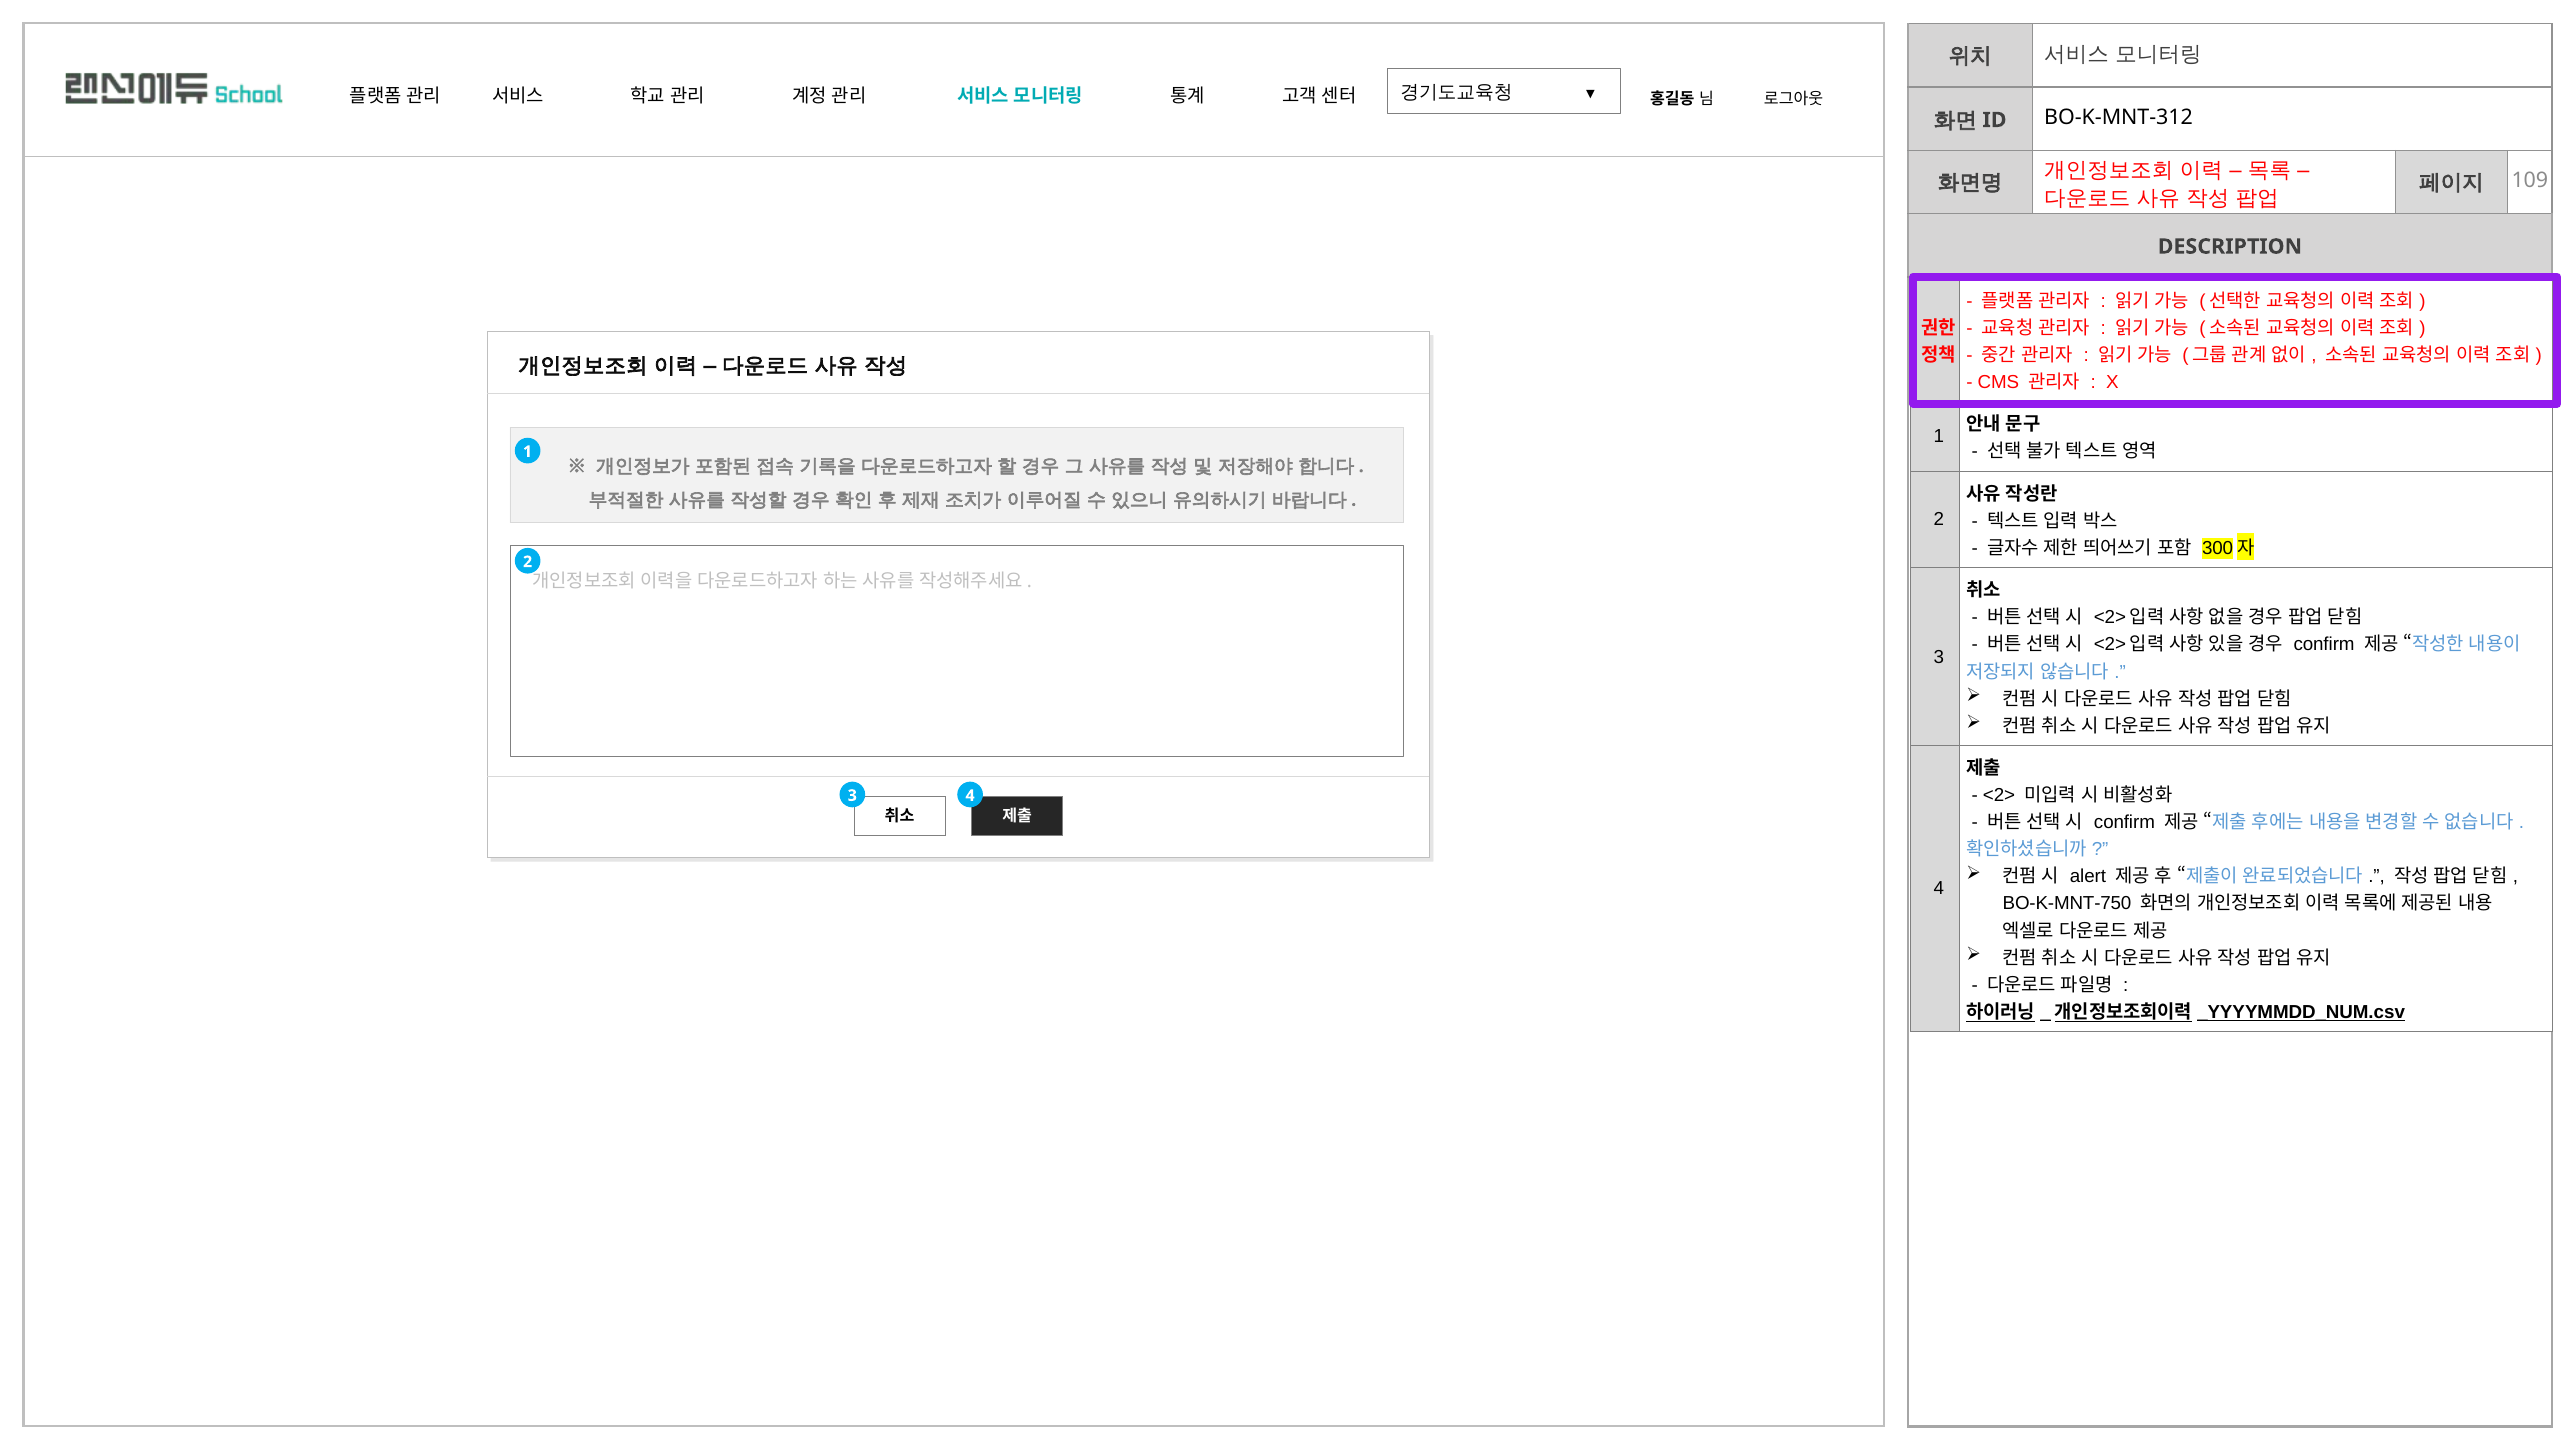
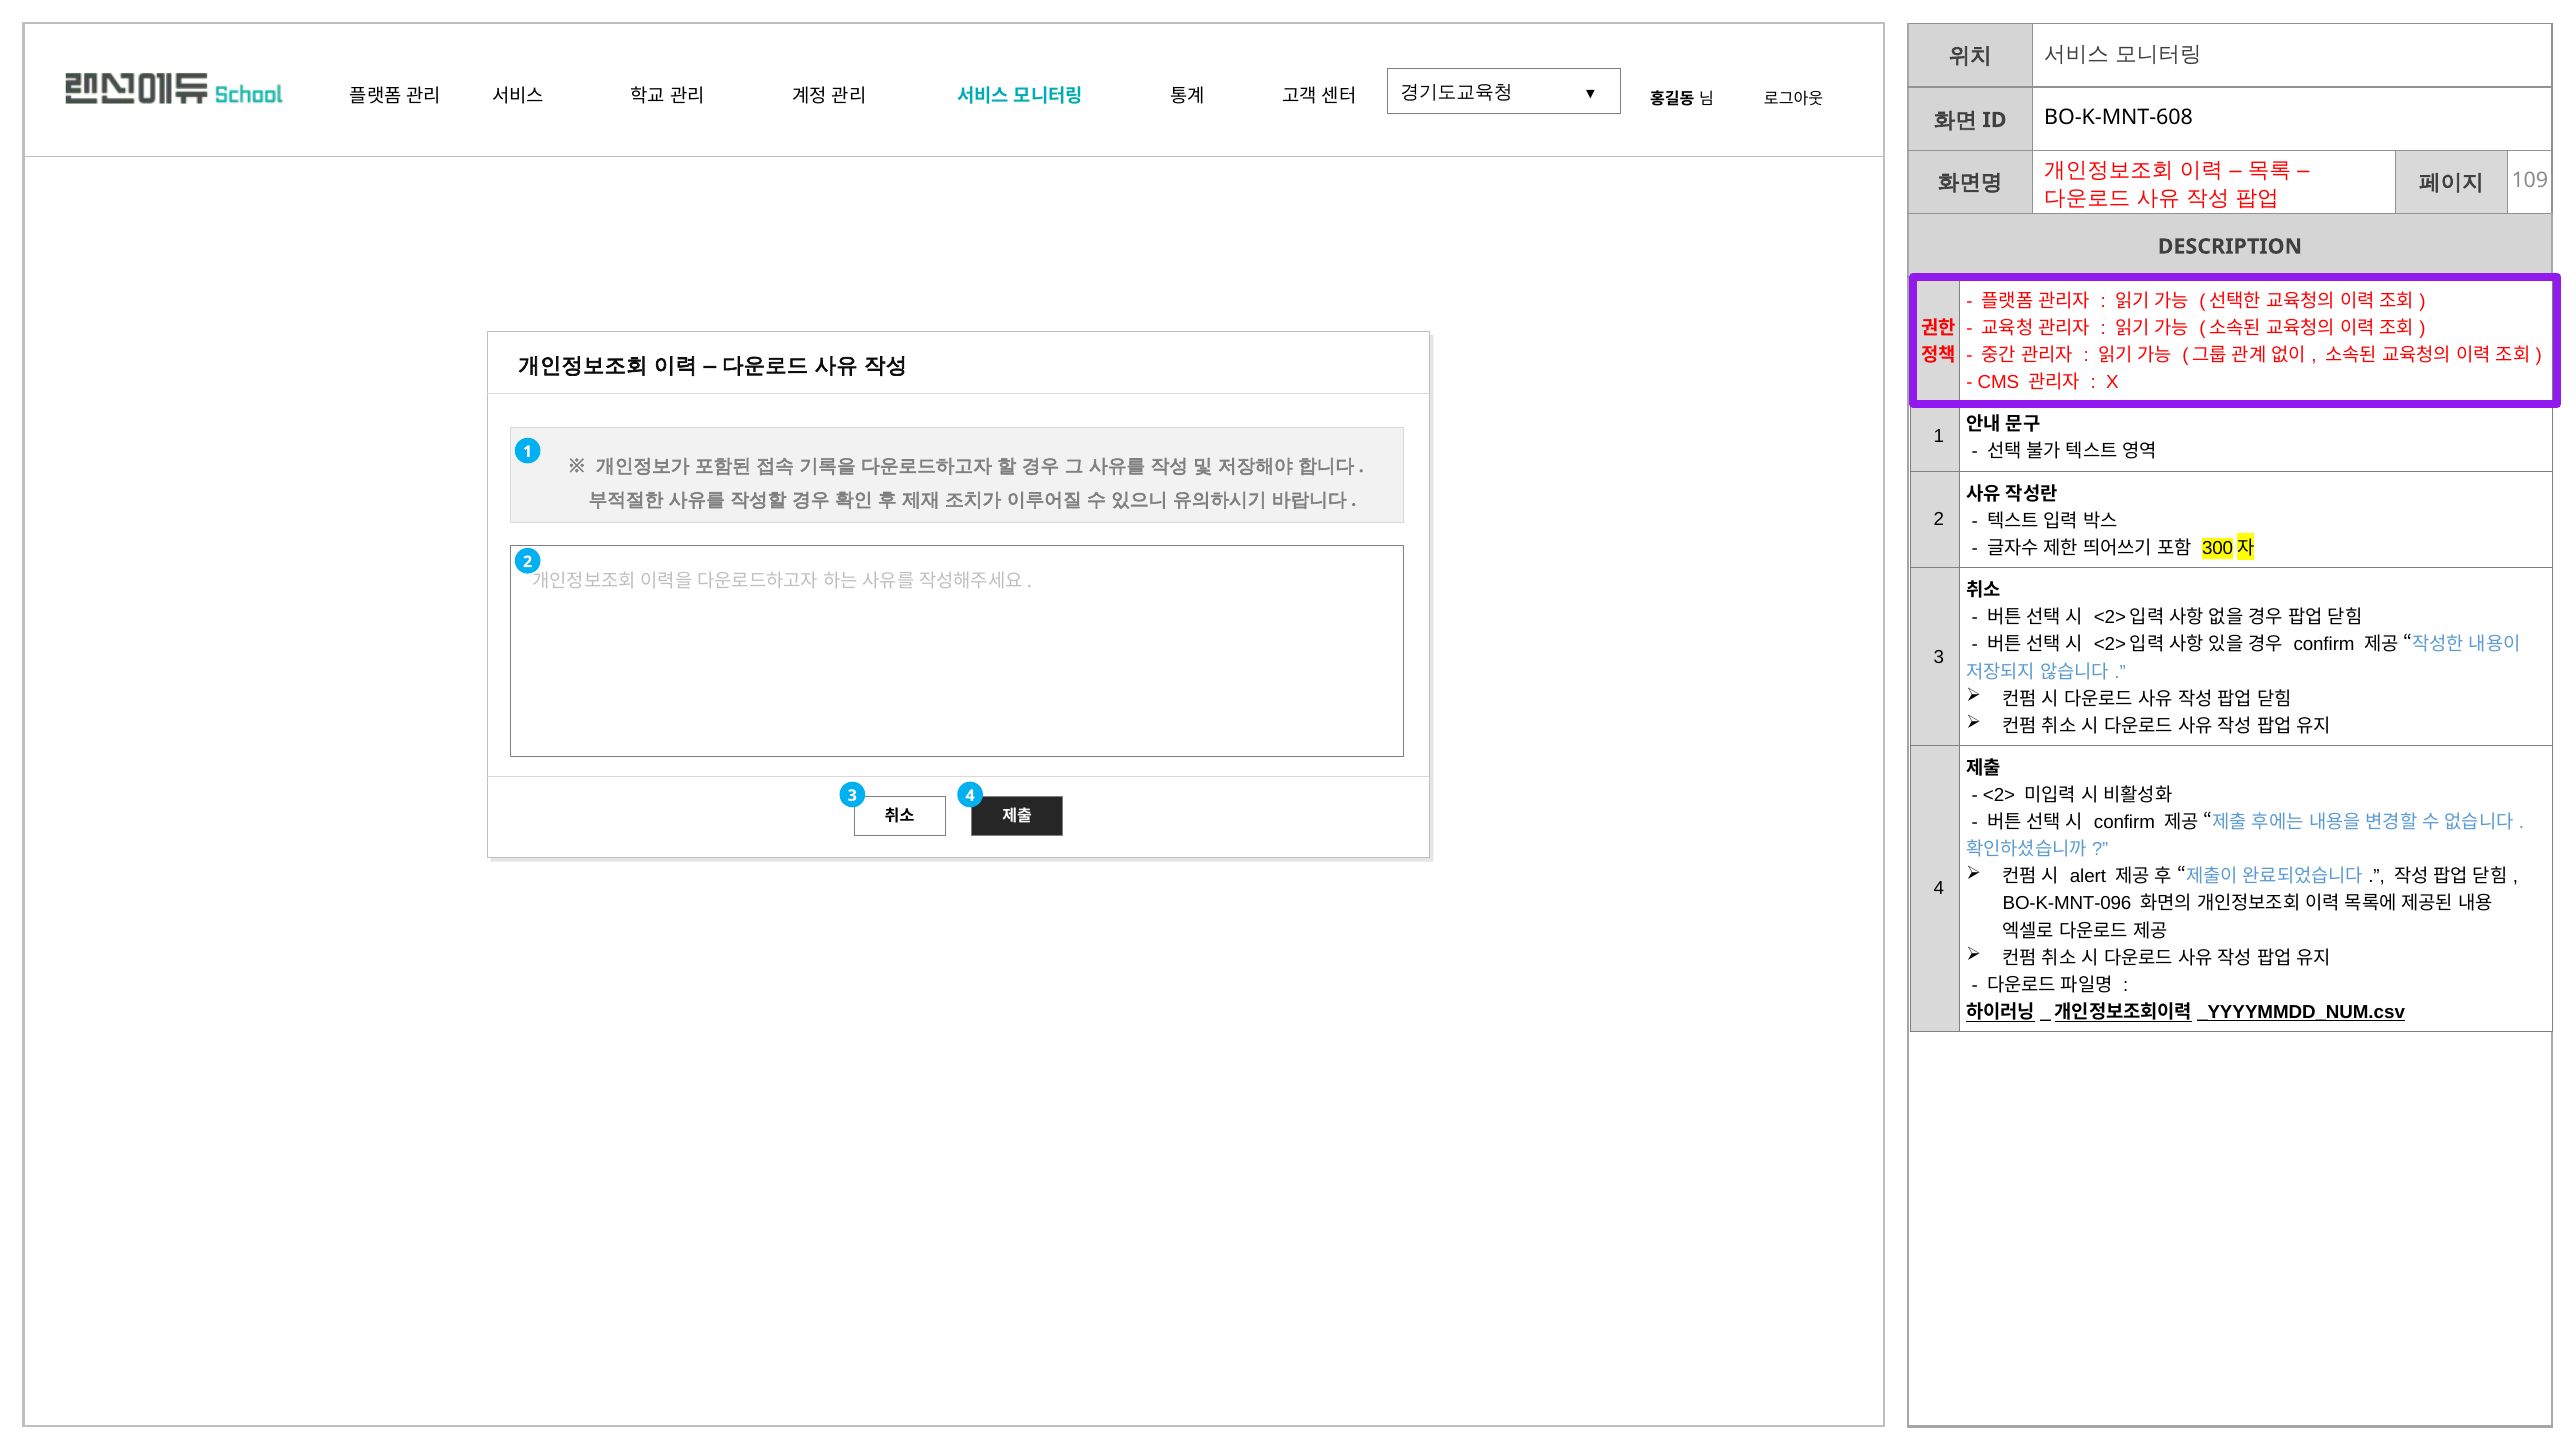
BO-K-MNT-312: BO-K-MNT-312 -> BO-K-MNT-608
BO-K-MNT-750: BO-K-MNT-750 -> BO-K-MNT-096
